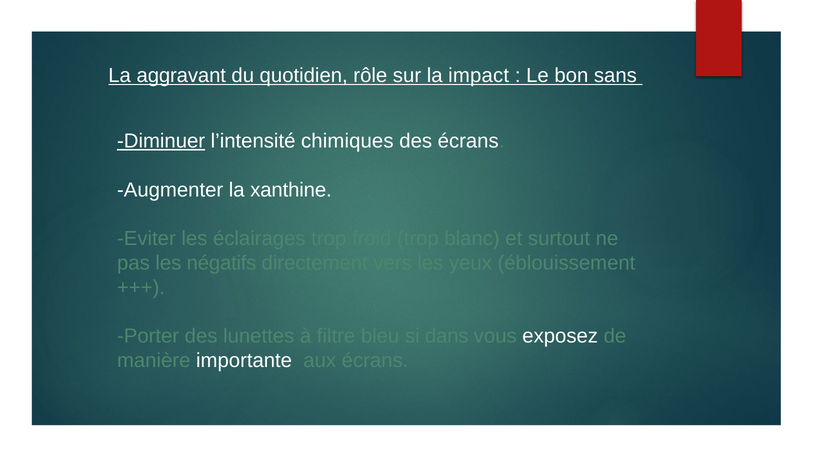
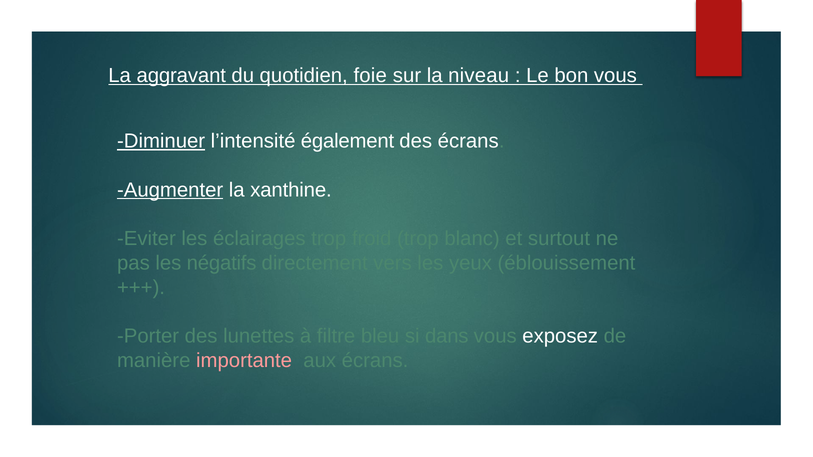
rôle: rôle -> foie
impact: impact -> niveau
bon sans: sans -> vous
chimiques: chimiques -> également
Augmenter underline: none -> present
importante colour: white -> pink
